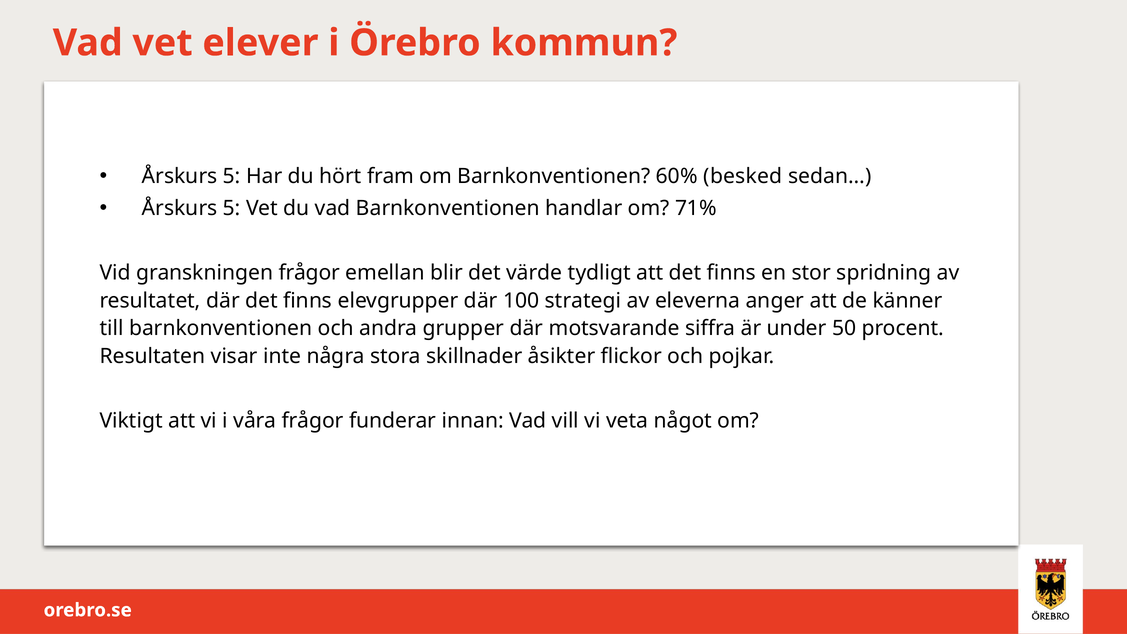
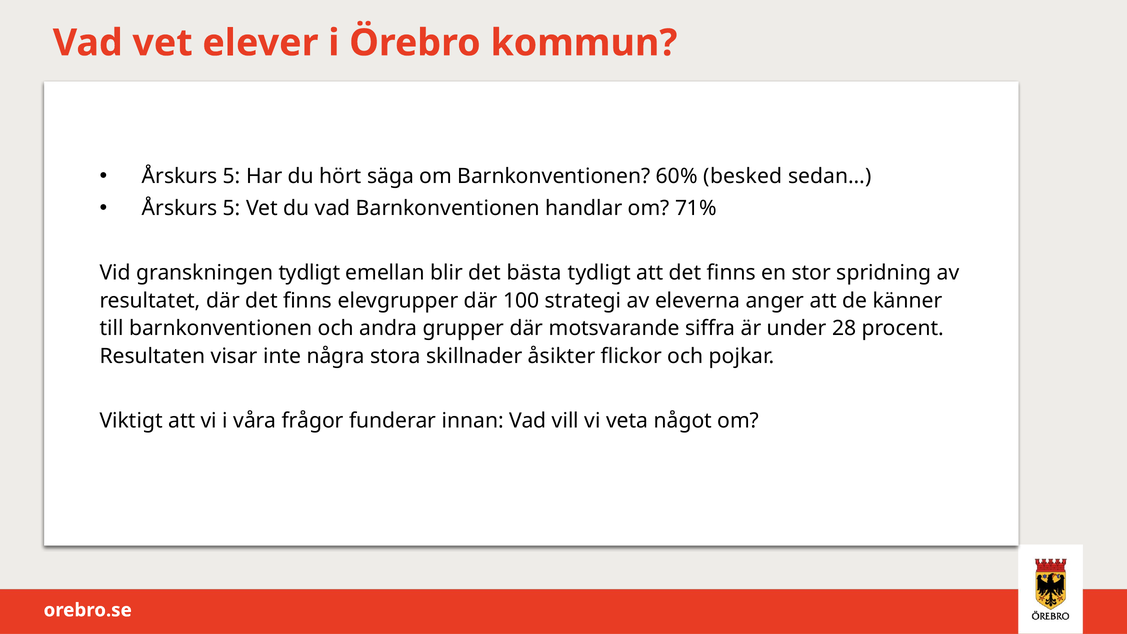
fram: fram -> säga
granskningen frågor: frågor -> tydligt
värde: värde -> bästa
50: 50 -> 28
